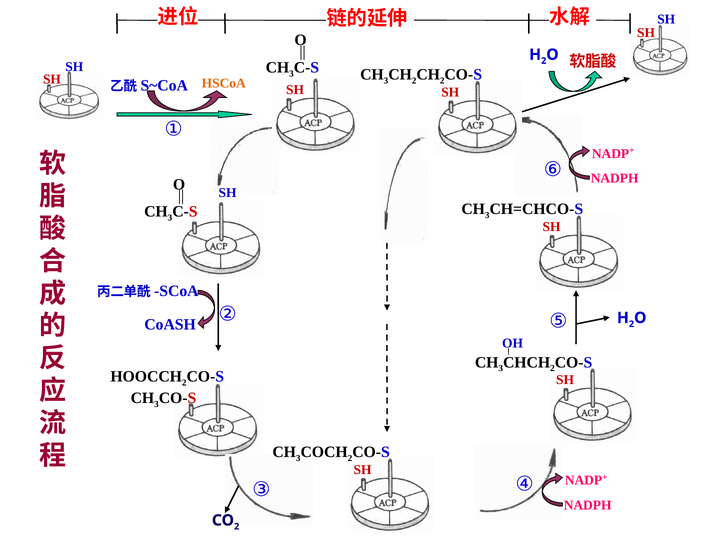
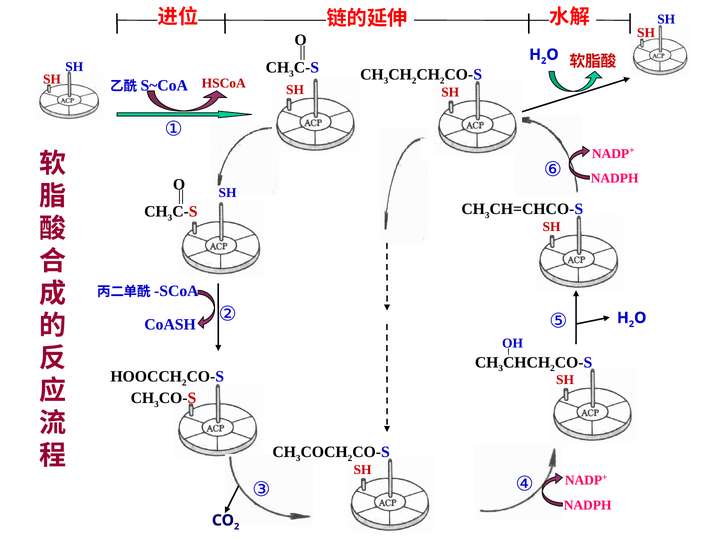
HSCoA colour: orange -> red
